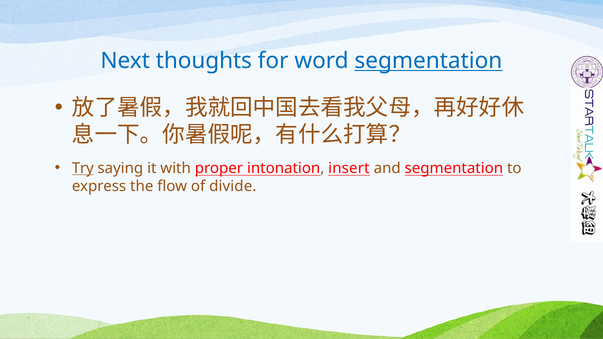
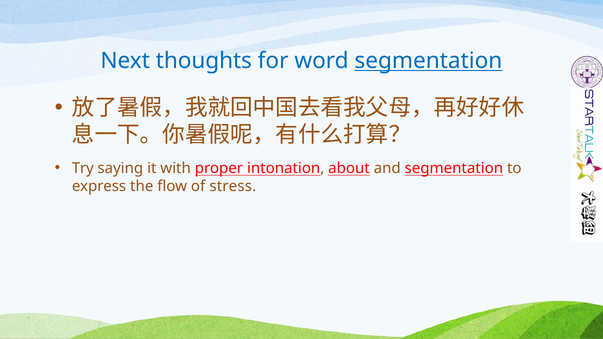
Try underline: present -> none
insert: insert -> about
divide: divide -> stress
